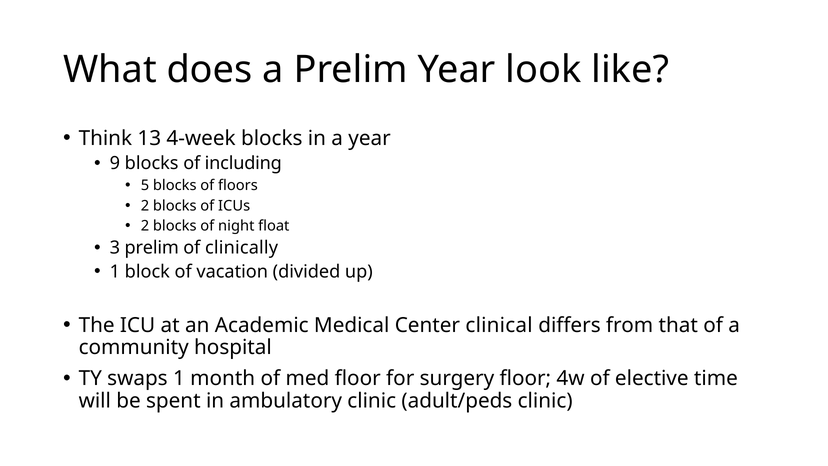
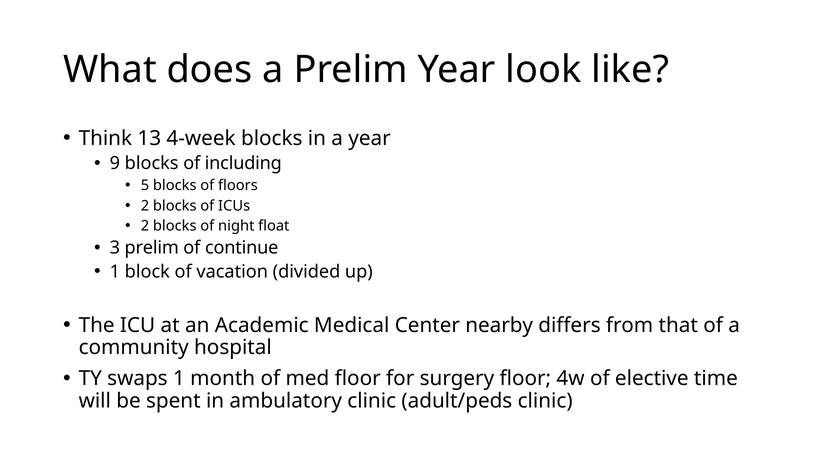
clinically: clinically -> continue
clinical: clinical -> nearby
